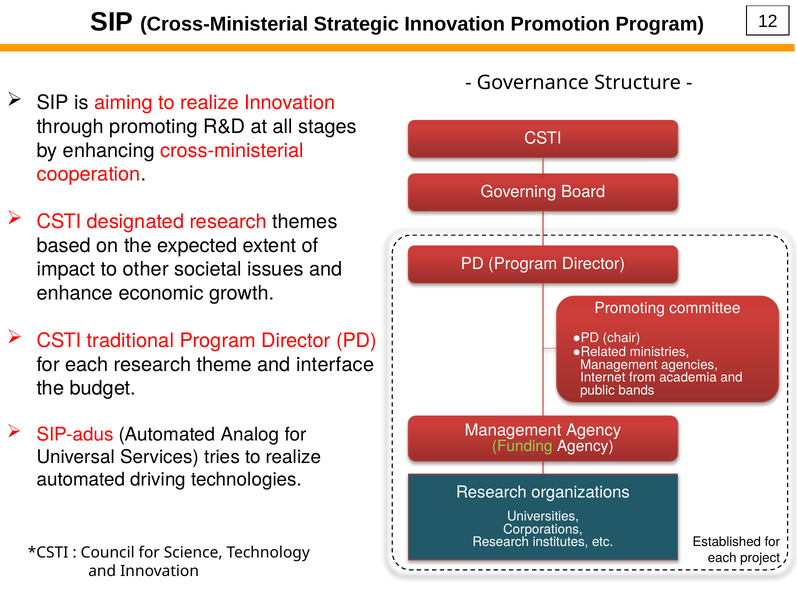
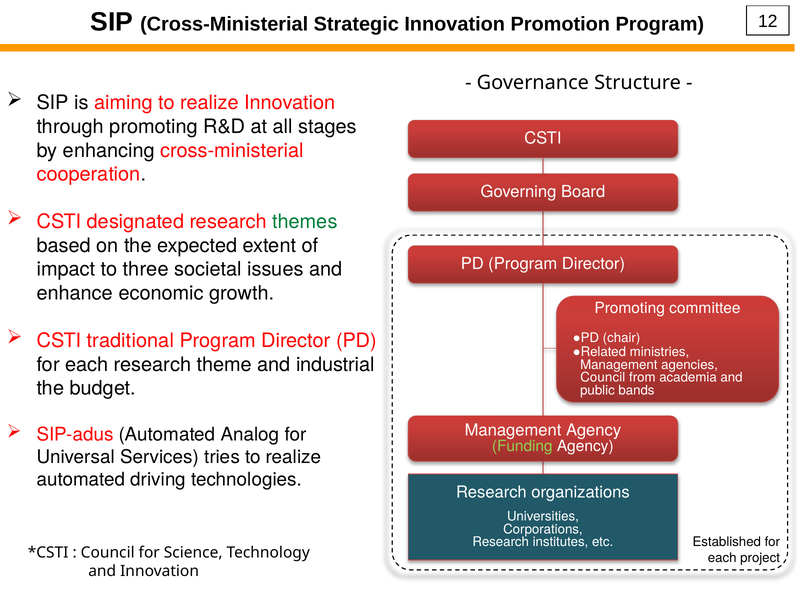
themes colour: black -> green
other: other -> three
interface: interface -> industrial
Internet at (603, 378): Internet -> Council
